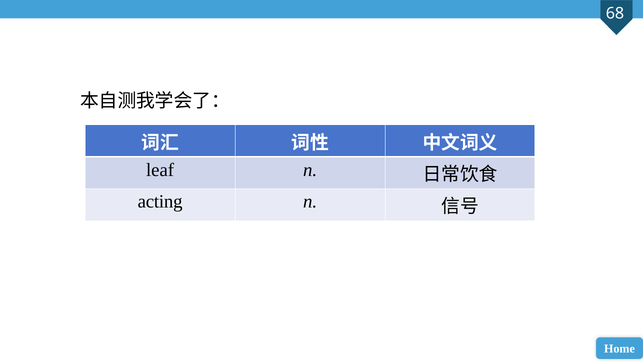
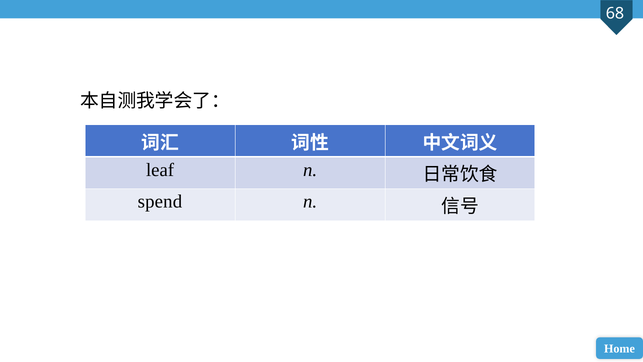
acting: acting -> spend
